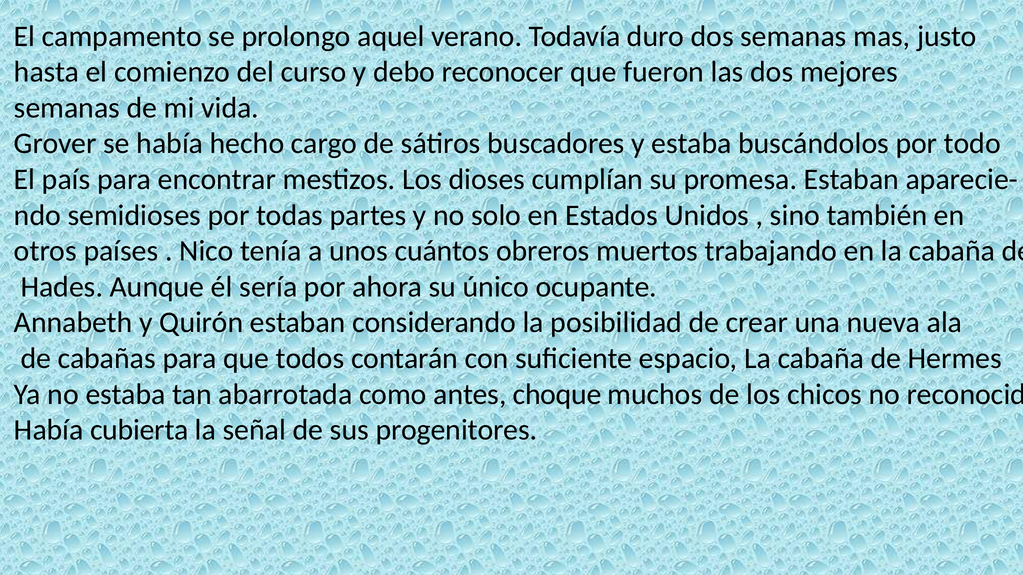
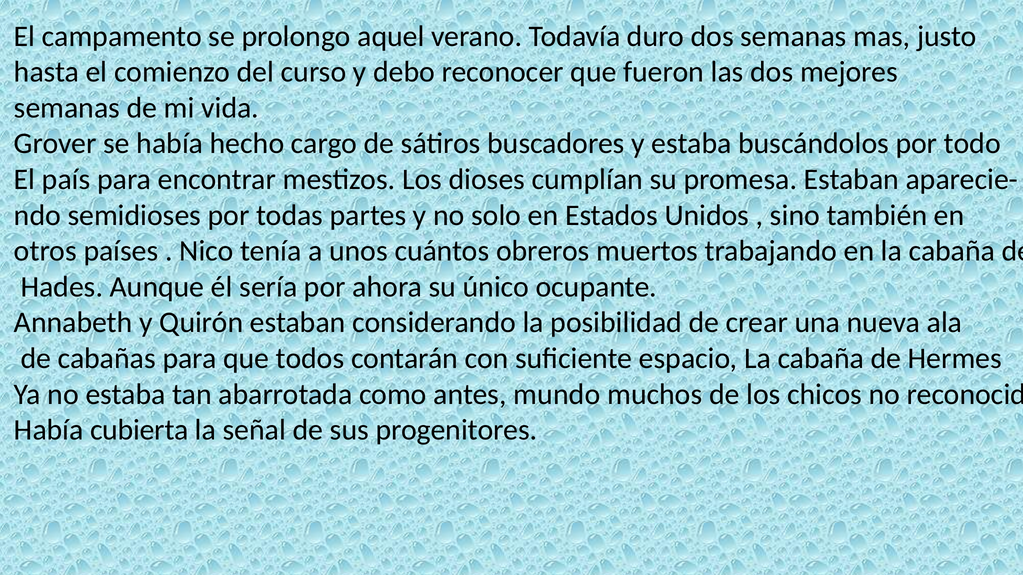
choque: choque -> mundo
